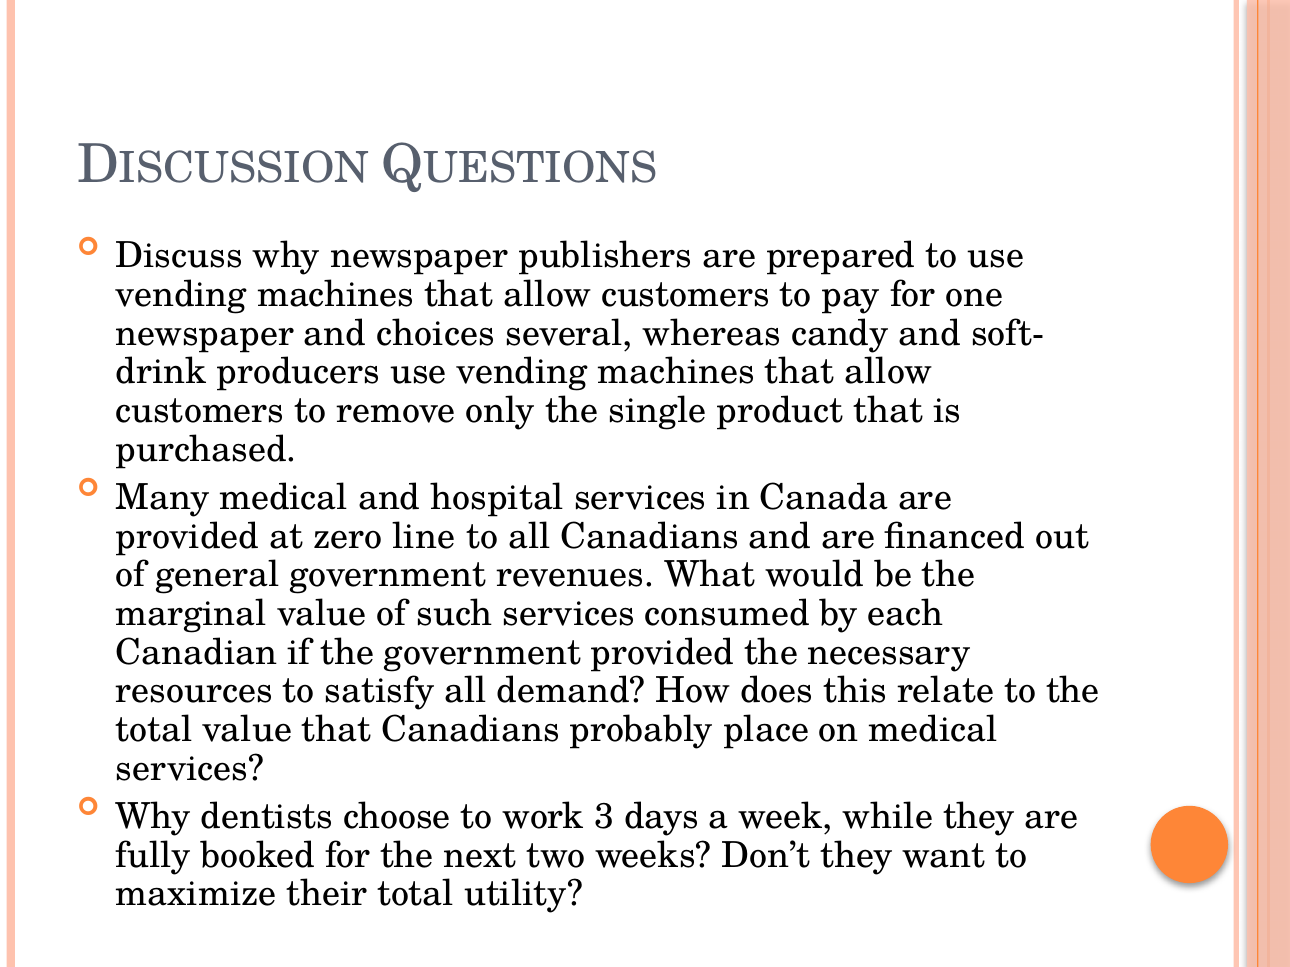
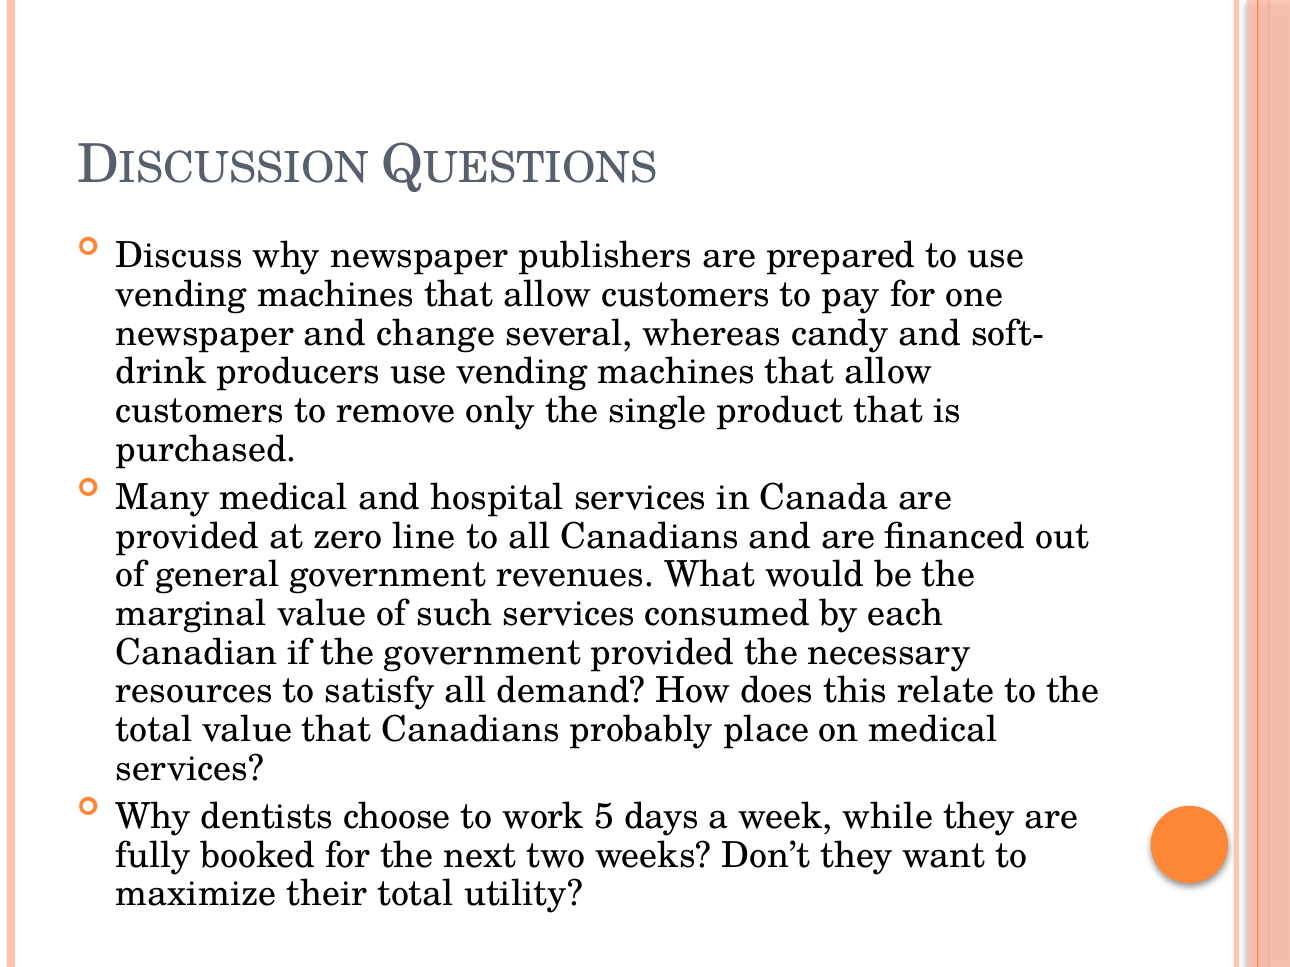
choices: choices -> change
3: 3 -> 5
